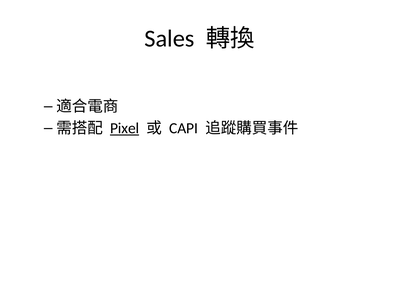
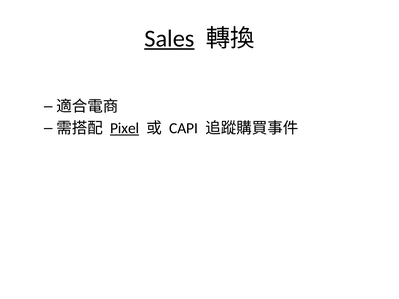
Sales underline: none -> present
